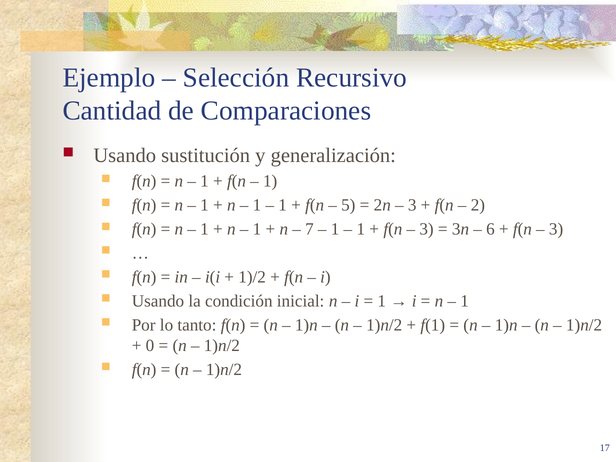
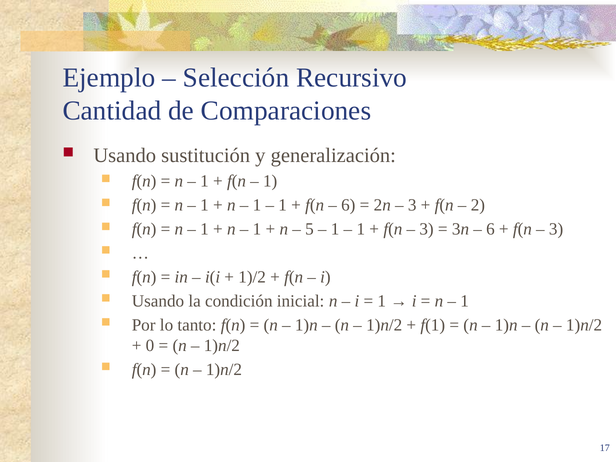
5 at (348, 205): 5 -> 6
7: 7 -> 5
